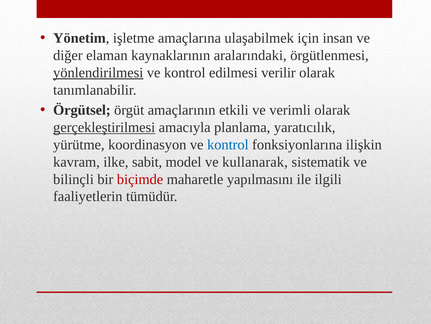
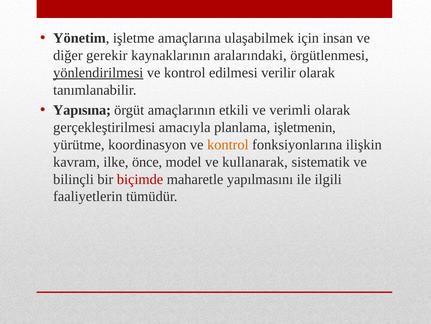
elaman: elaman -> gerekir
Örgütsel: Örgütsel -> Yapısına
gerçekleştirilmesi underline: present -> none
yaratıcılık: yaratıcılık -> işletmenin
kontrol at (228, 144) colour: blue -> orange
sabit: sabit -> önce
